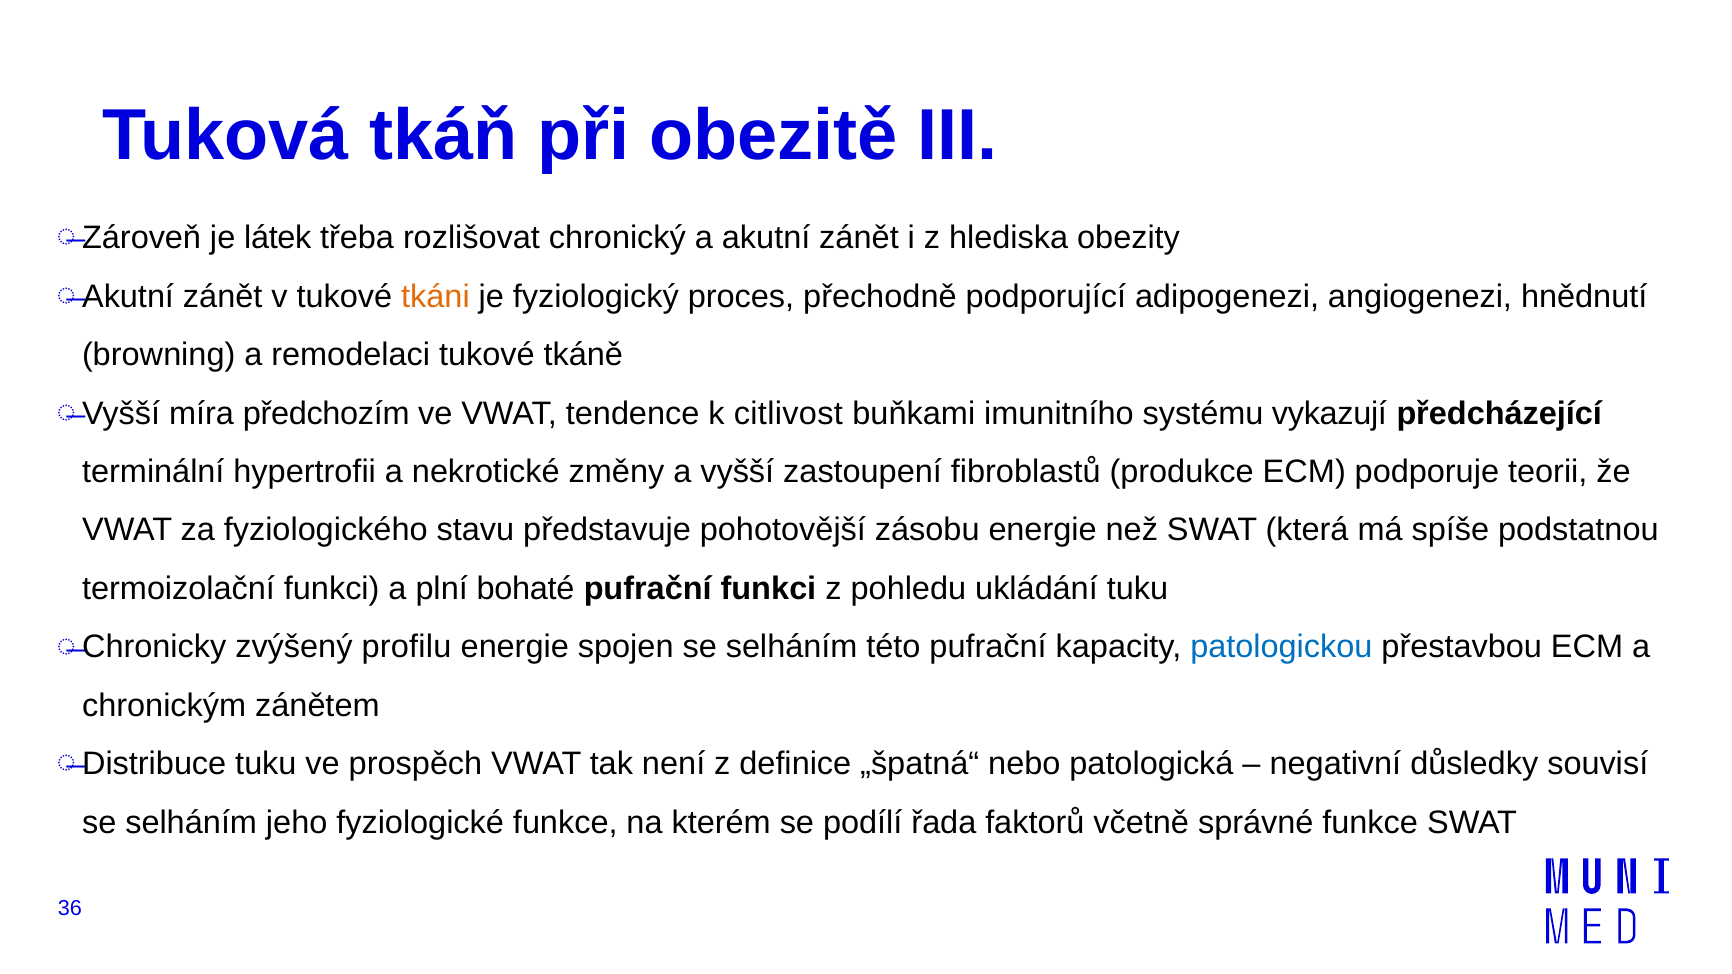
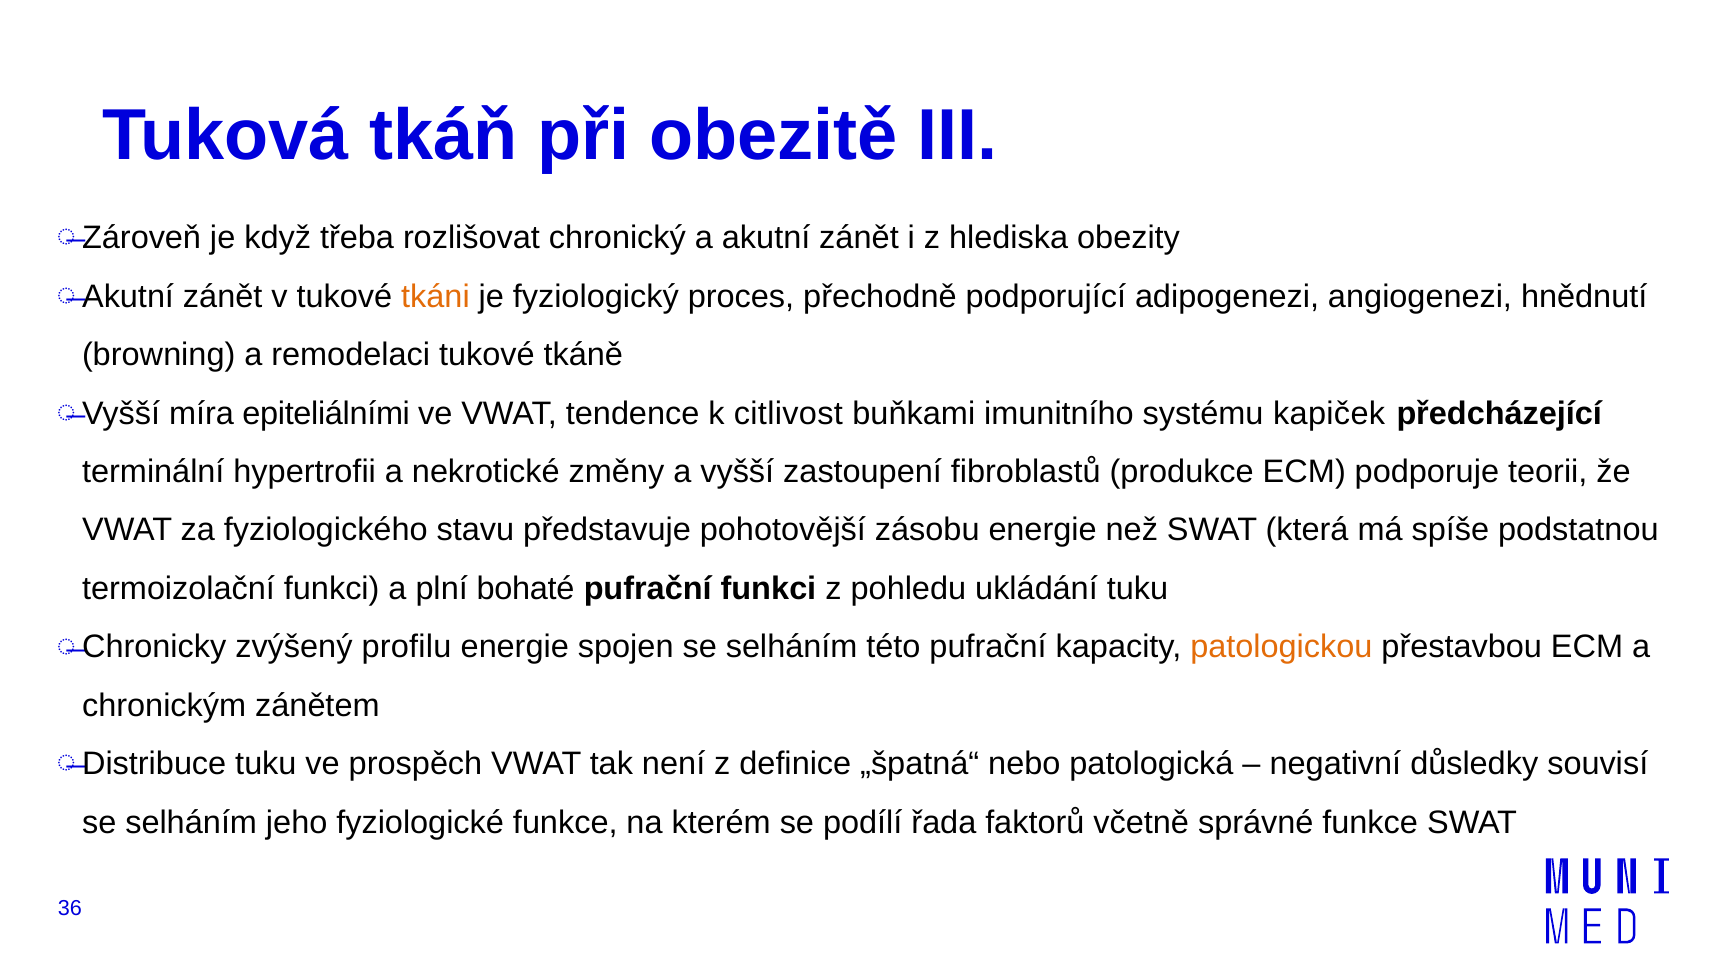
látek: látek -> když
předchozím: předchozím -> epiteliálními
vykazují: vykazují -> kapiček
patologickou colour: blue -> orange
